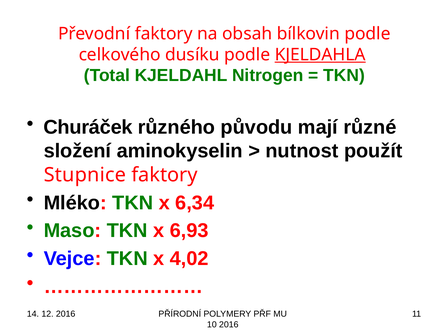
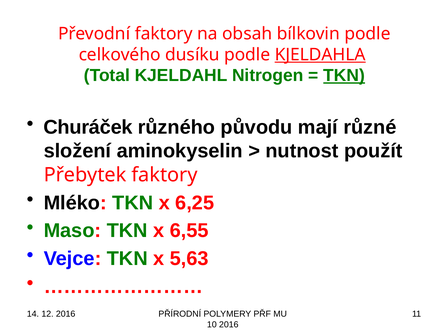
TKN at (344, 76) underline: none -> present
Stupnice: Stupnice -> Přebytek
6,34: 6,34 -> 6,25
6,93: 6,93 -> 6,55
4,02: 4,02 -> 5,63
